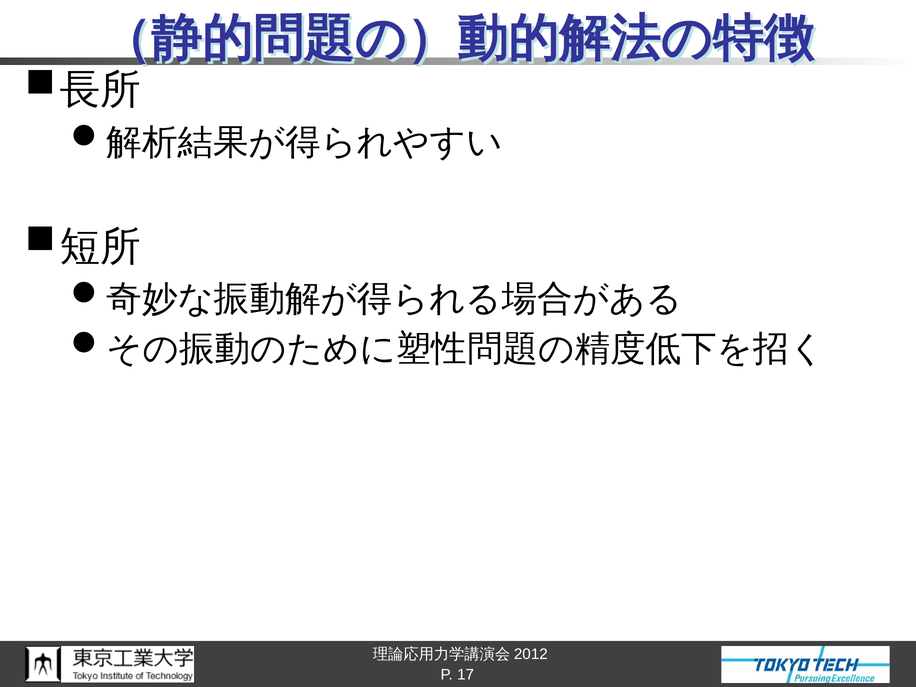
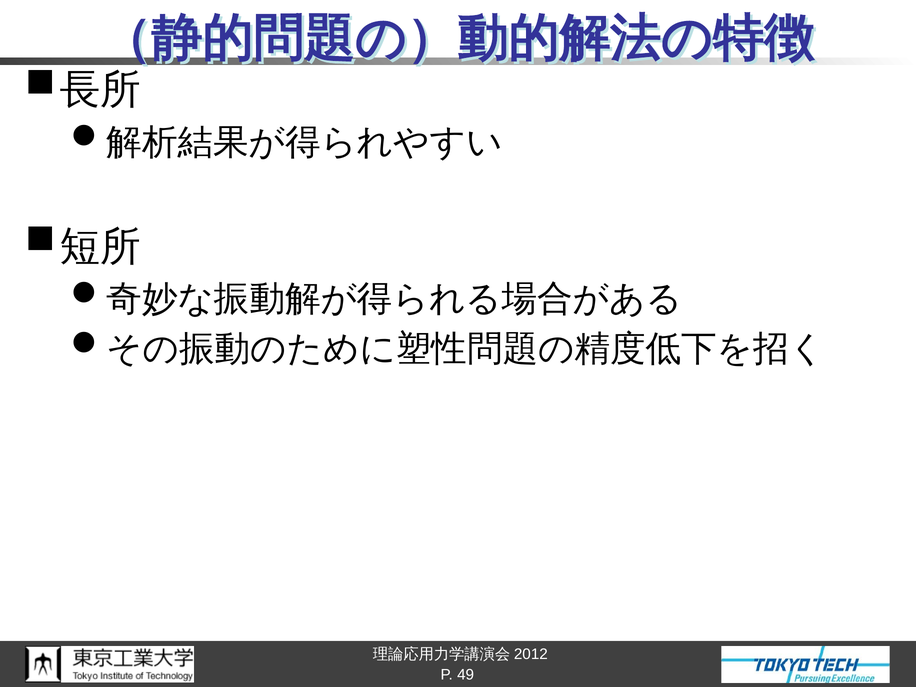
17: 17 -> 49
